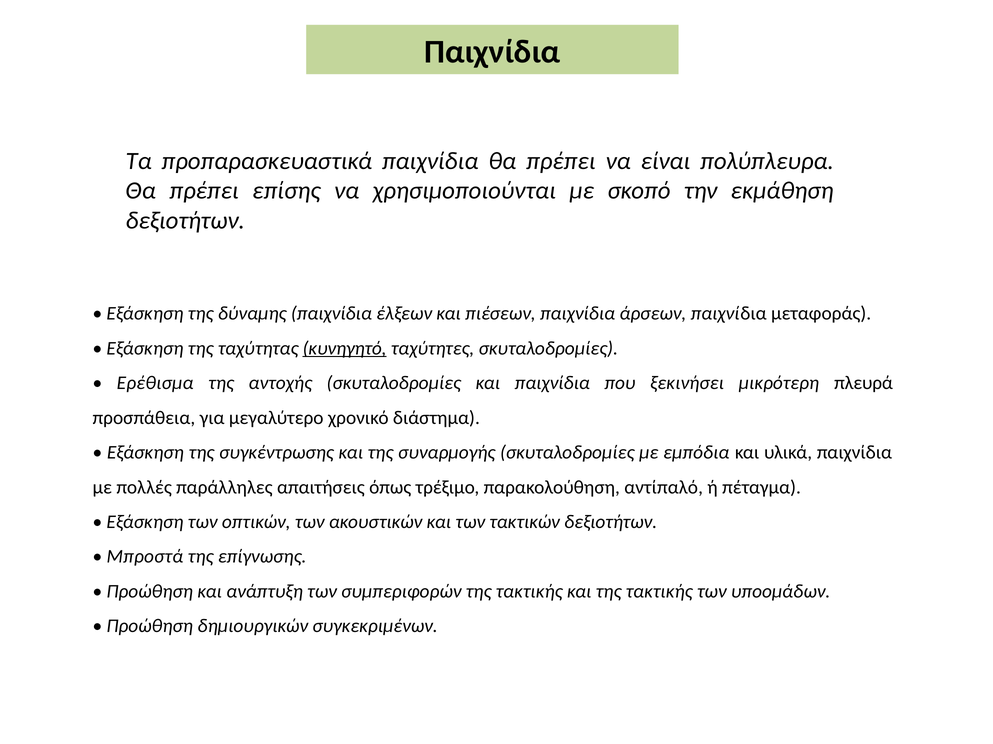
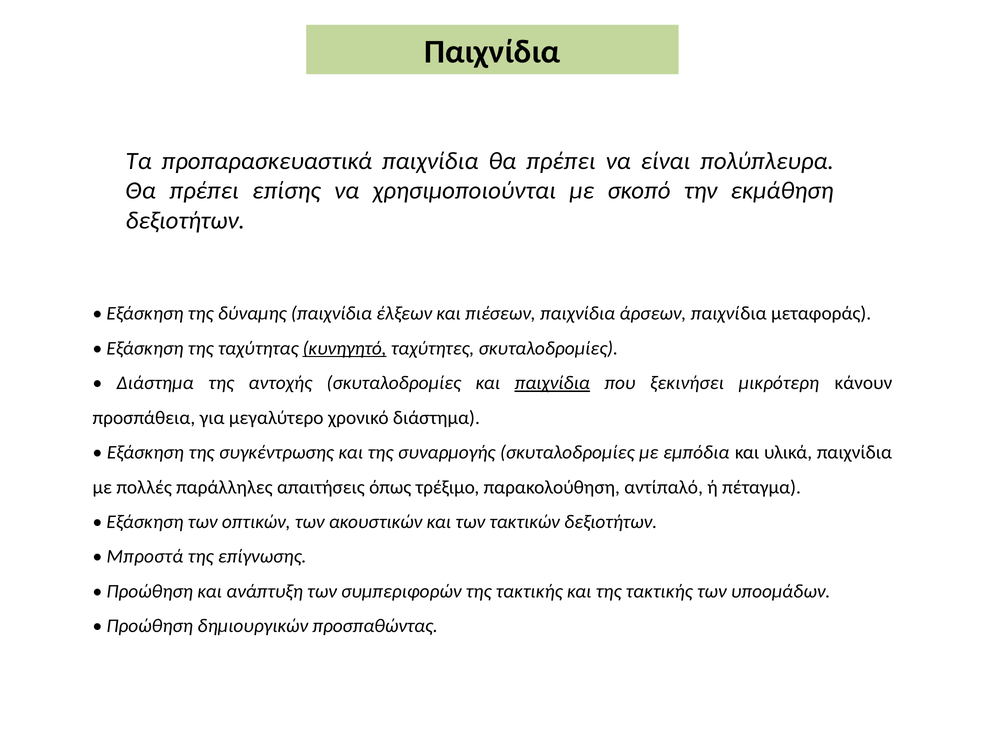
Ερέθισμα at (155, 383): Ερέθισμα -> Διάστημα
παιχνίδια at (552, 383) underline: none -> present
πλευρά: πλευρά -> κάνουν
συγκεκριμένων: συγκεκριμένων -> προσπαθώντας
